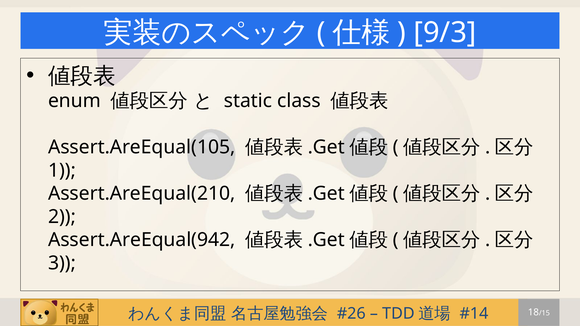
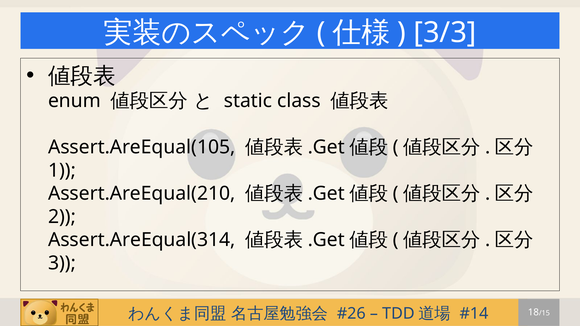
9/3: 9/3 -> 3/3
Assert.AreEqual(942: Assert.AreEqual(942 -> Assert.AreEqual(314
